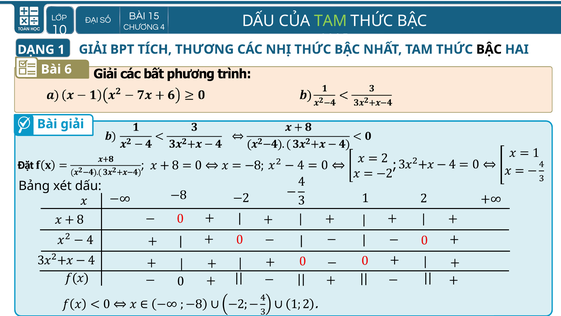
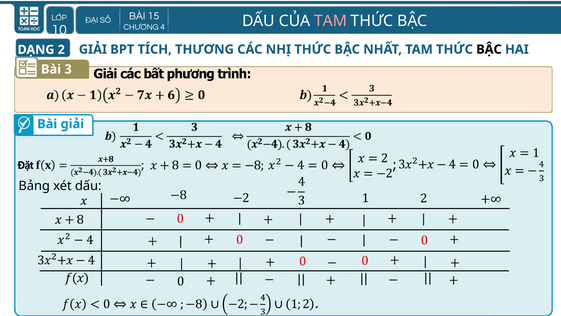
TAM at (331, 21) colour: light green -> pink
1: 1 -> 2
6: 6 -> 3
